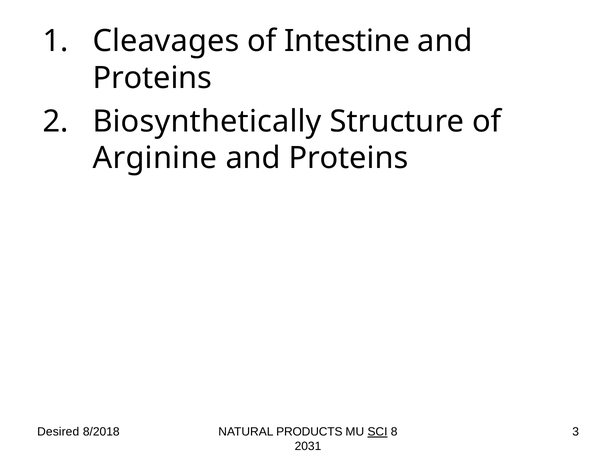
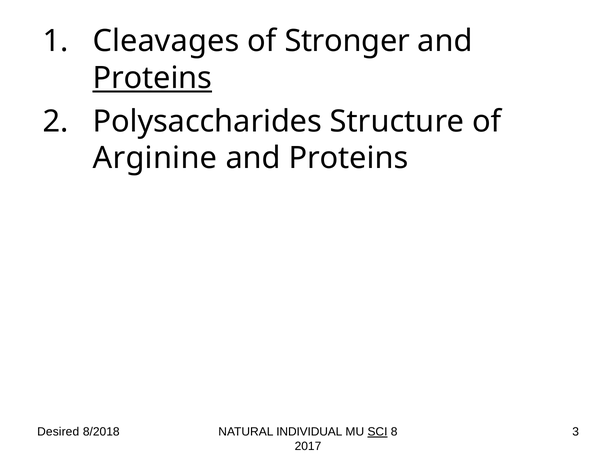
Intestine: Intestine -> Stronger
Proteins at (152, 78) underline: none -> present
Biosynthetically: Biosynthetically -> Polysaccharides
PRODUCTS: PRODUCTS -> INDIVIDUAL
2031: 2031 -> 2017
